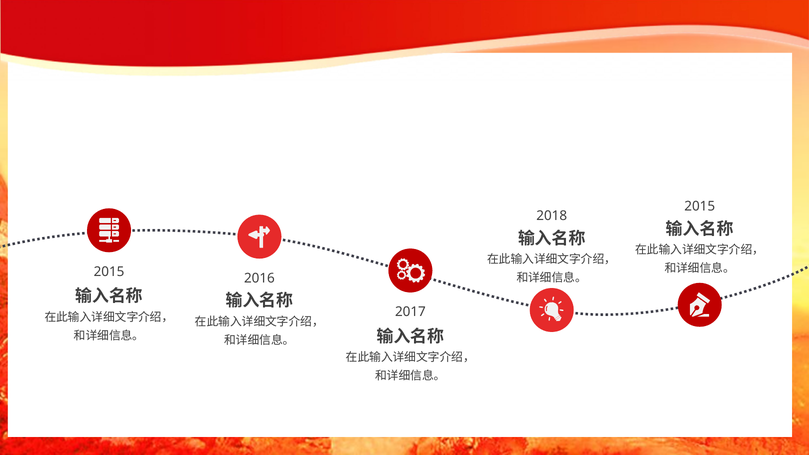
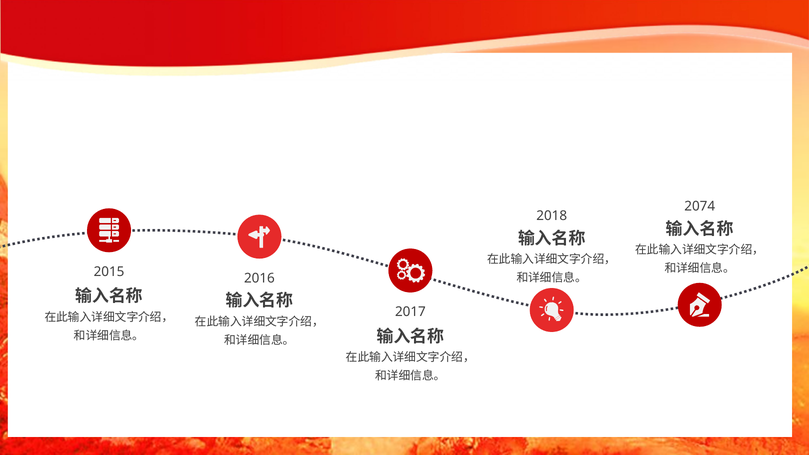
2015 at (700, 206): 2015 -> 2074
